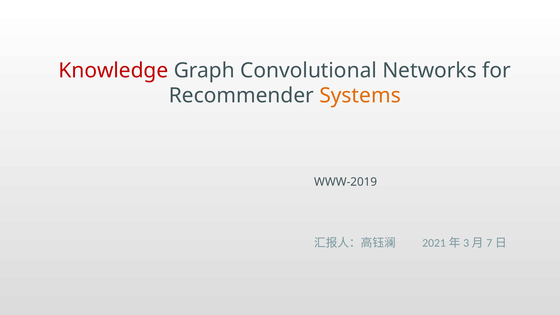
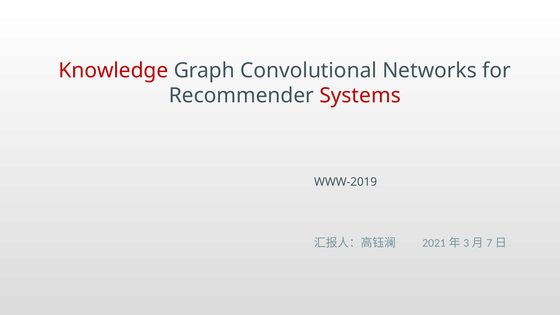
Systems colour: orange -> red
